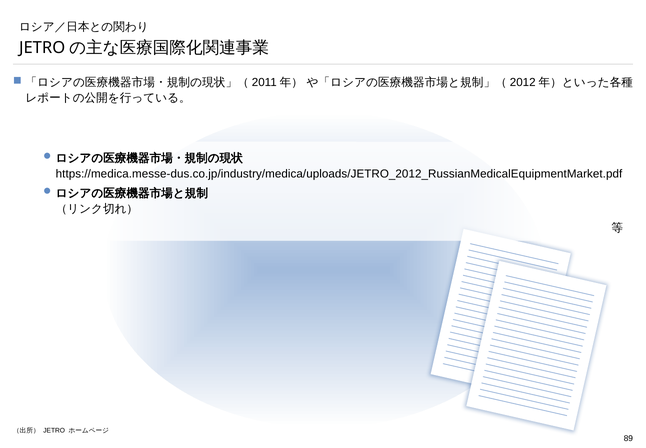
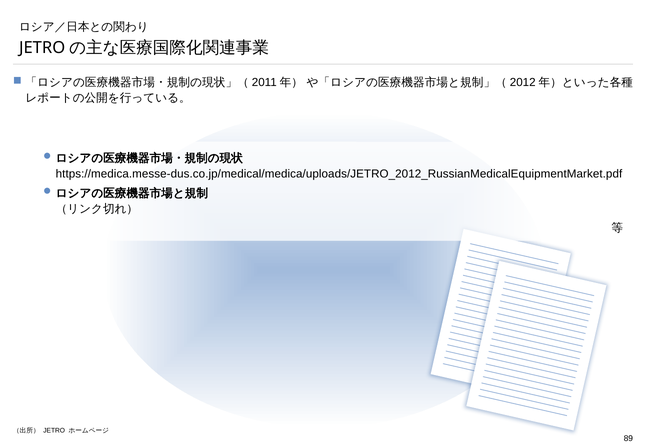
https://medica.messe-dus.co.jp/industry/medica/uploads/JETRO_2012_RussianMedicalEquipmentMarket.pdf: https://medica.messe-dus.co.jp/industry/medica/uploads/JETRO_2012_RussianMedicalEquipmentMarket.pdf -> https://medica.messe-dus.co.jp/medical/medica/uploads/JETRO_2012_RussianMedicalEquipmentMarket.pdf
